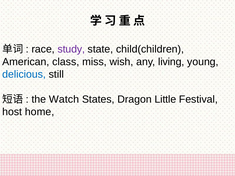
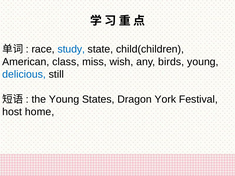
study colour: purple -> blue
living: living -> birds
the Watch: Watch -> Young
Little: Little -> York
